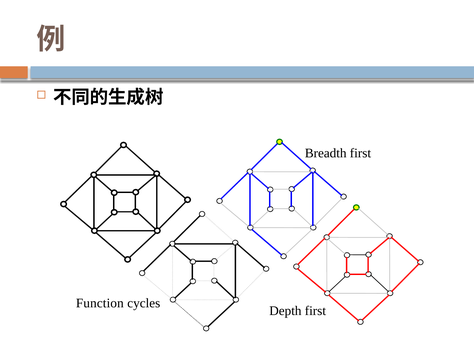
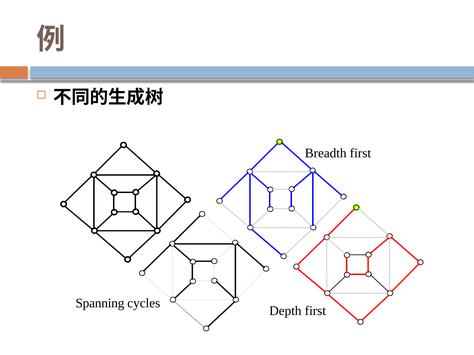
Function: Function -> Spanning
